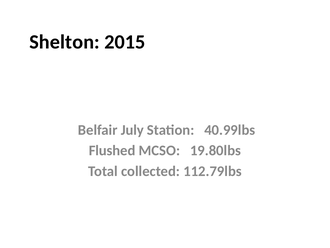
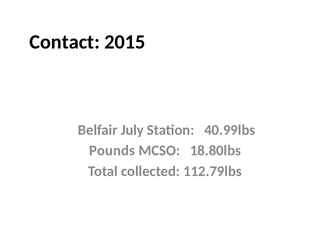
Shelton: Shelton -> Contact
Flushed: Flushed -> Pounds
19.80lbs: 19.80lbs -> 18.80lbs
